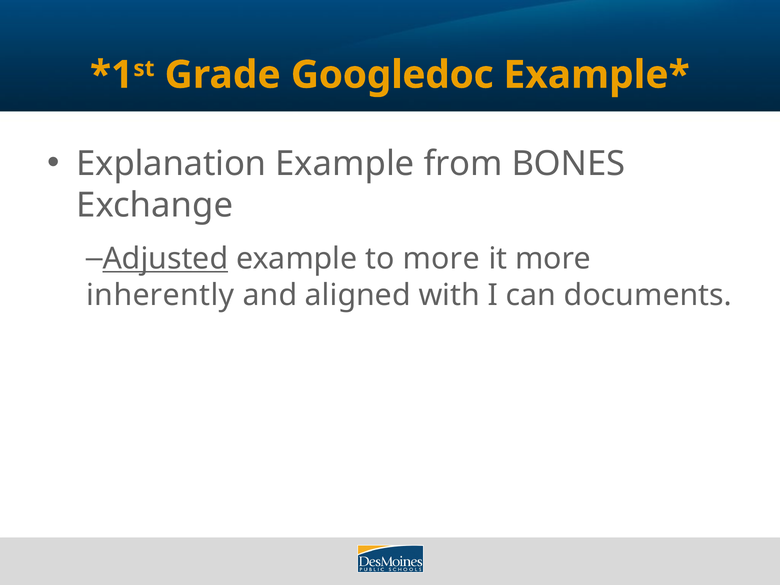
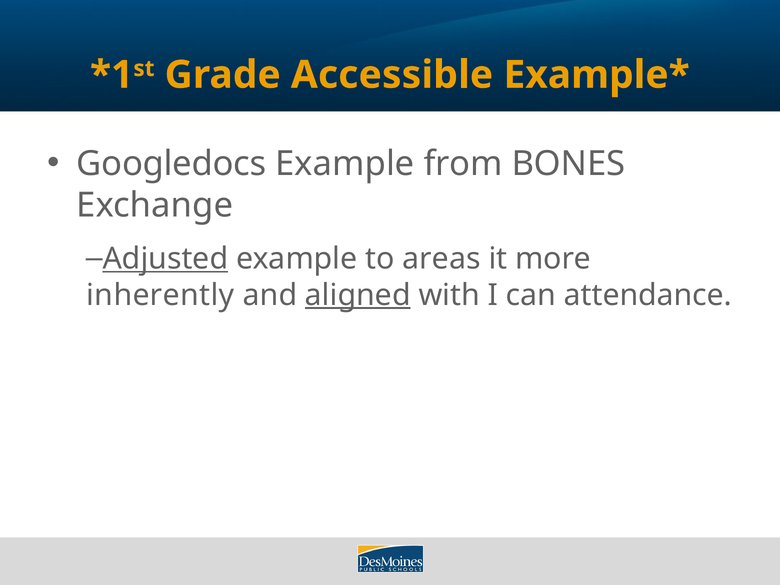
Googledoc: Googledoc -> Accessible
Explanation: Explanation -> Googledocs
to more: more -> areas
aligned underline: none -> present
documents: documents -> attendance
